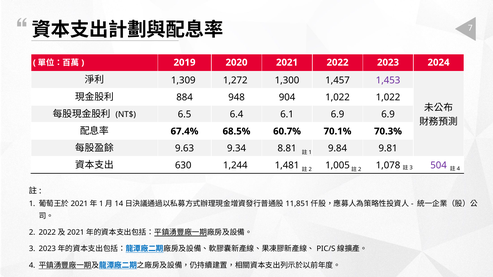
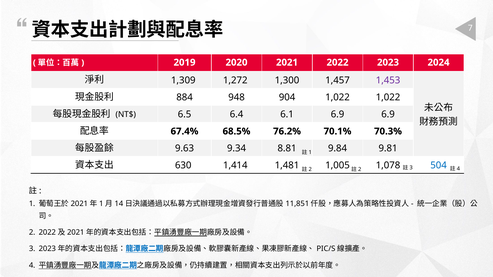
60.7%: 60.7% -> 76.2%
1,244: 1,244 -> 1,414
504 colour: purple -> blue
